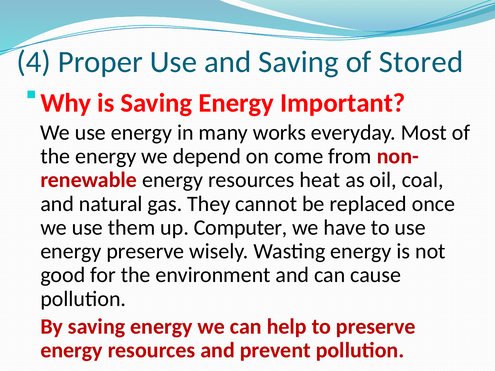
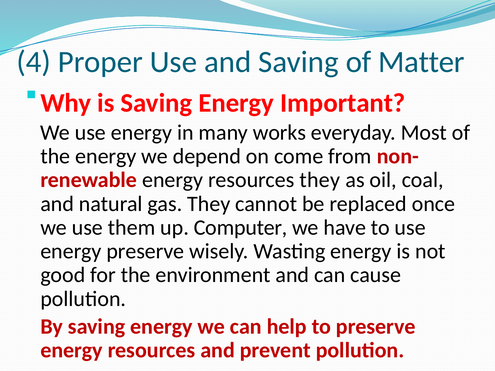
Stored: Stored -> Matter
resources heat: heat -> they
